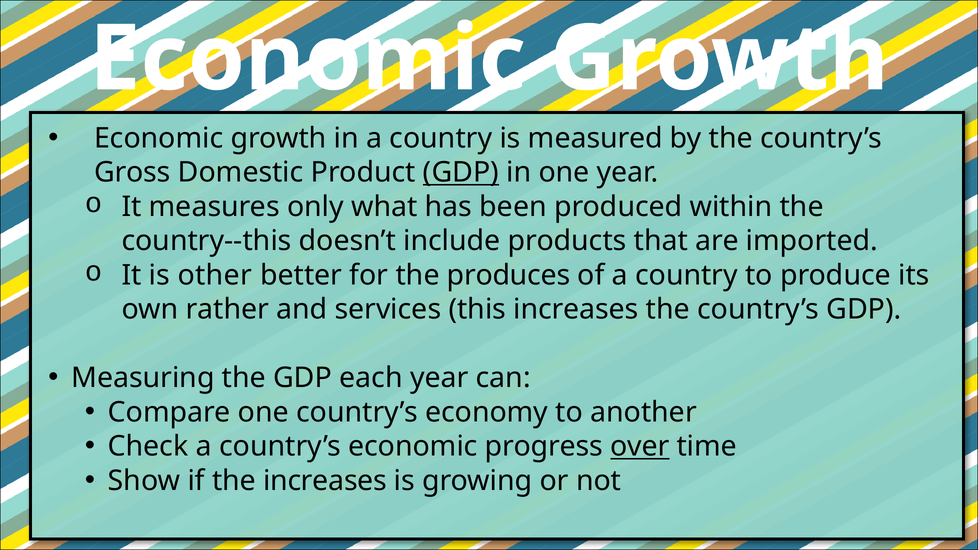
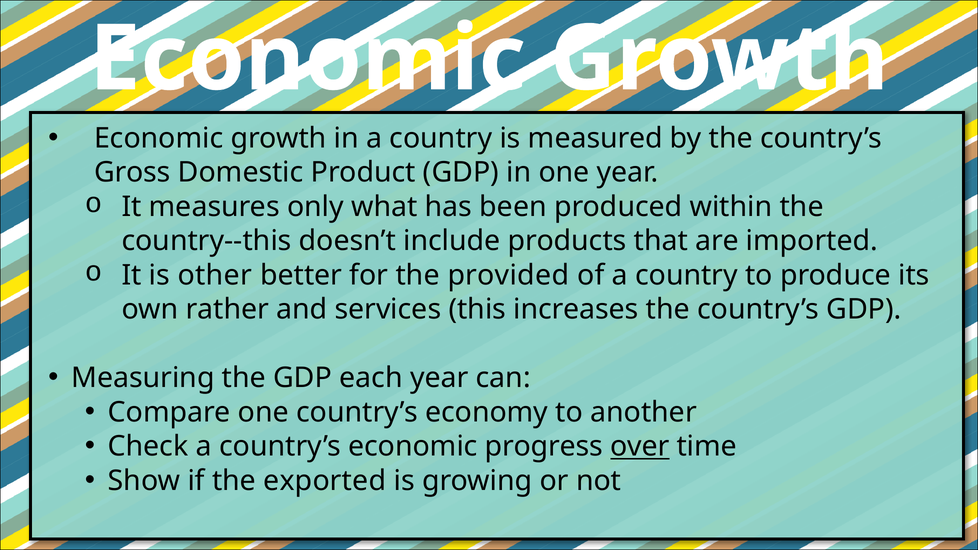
GDP at (461, 173) underline: present -> none
produces: produces -> provided
the increases: increases -> exported
